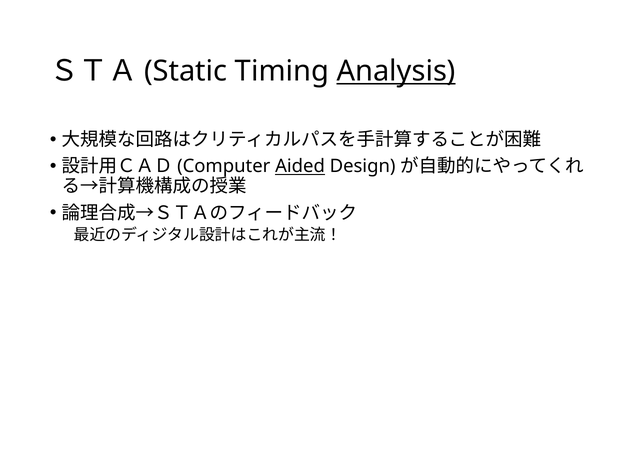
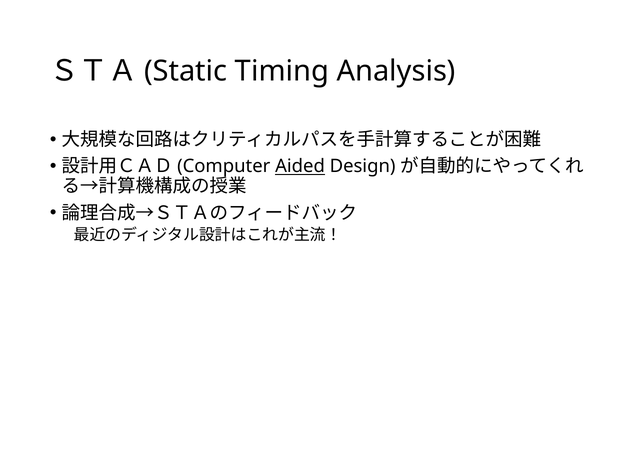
Analysis underline: present -> none
